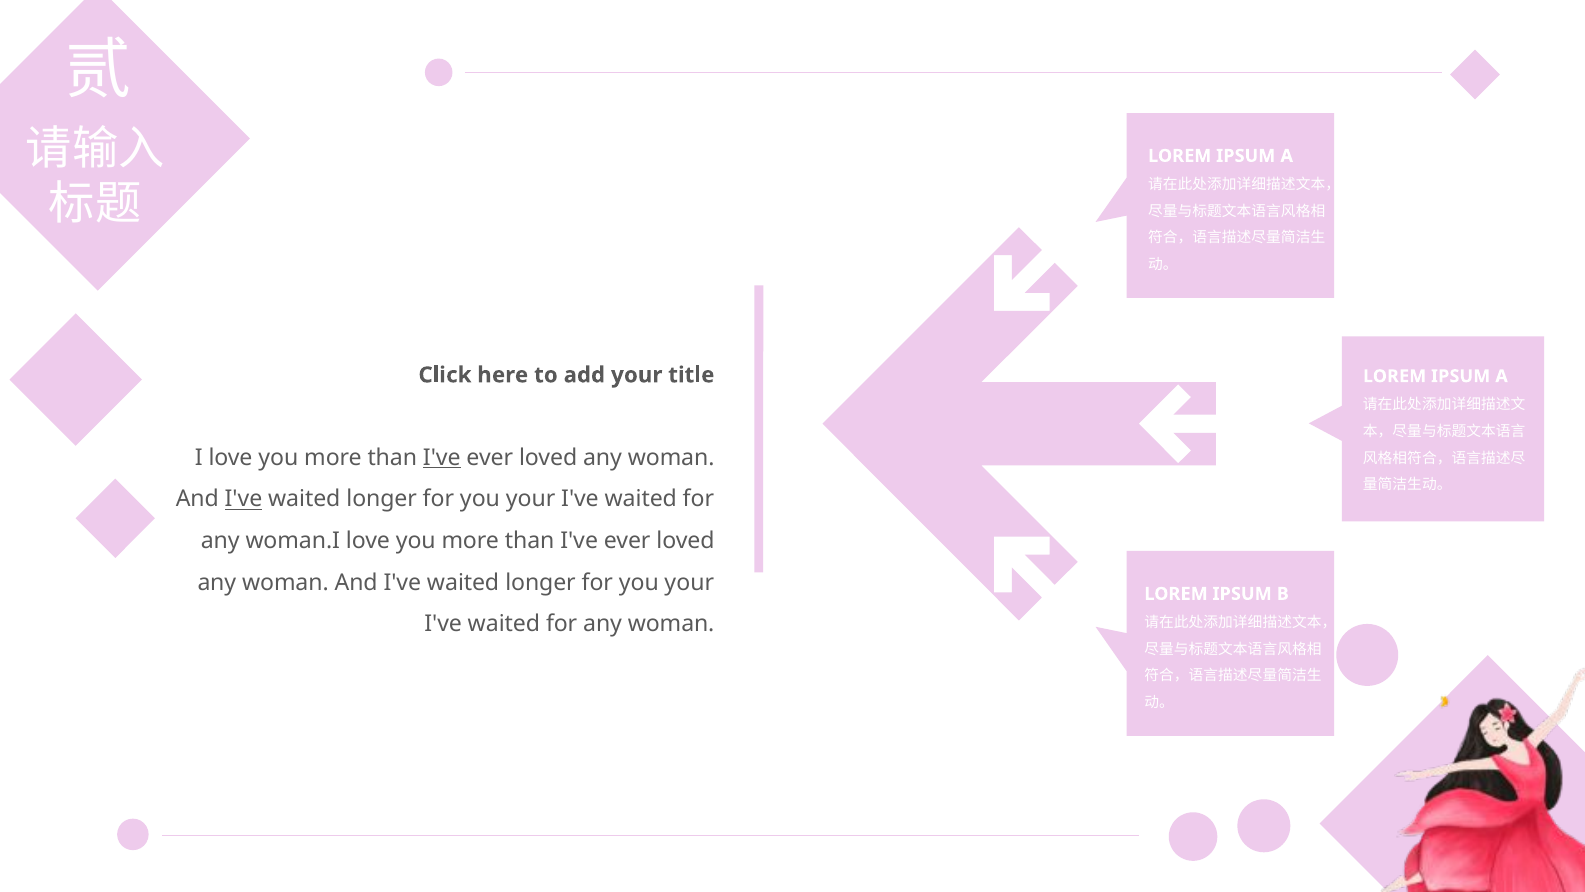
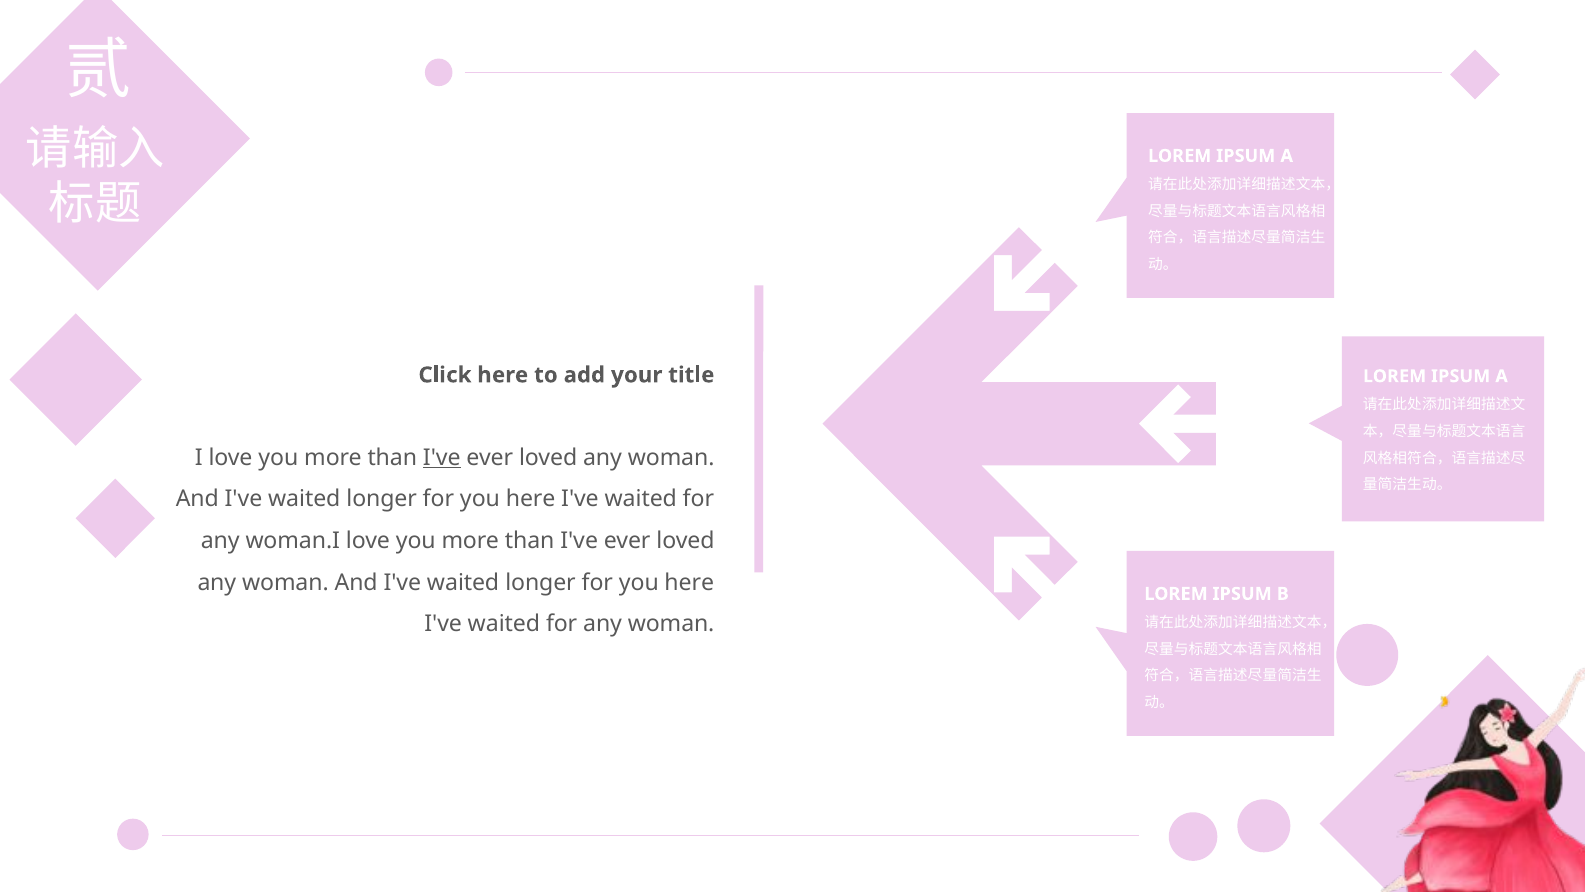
I've at (243, 499) underline: present -> none
your at (531, 499): your -> here
your at (689, 582): your -> here
